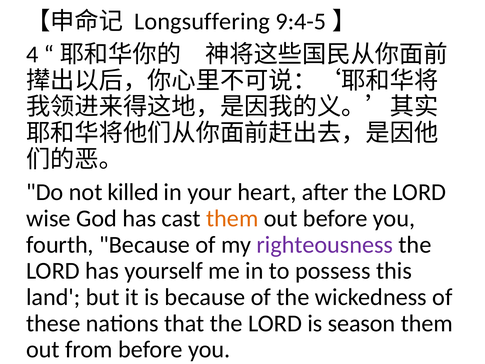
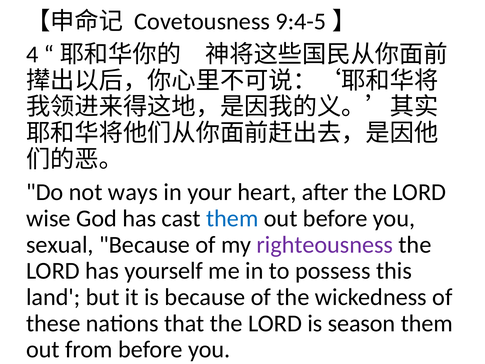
Longsuffering: Longsuffering -> Covetousness
killed: killed -> ways
them at (232, 218) colour: orange -> blue
fourth: fourth -> sexual
